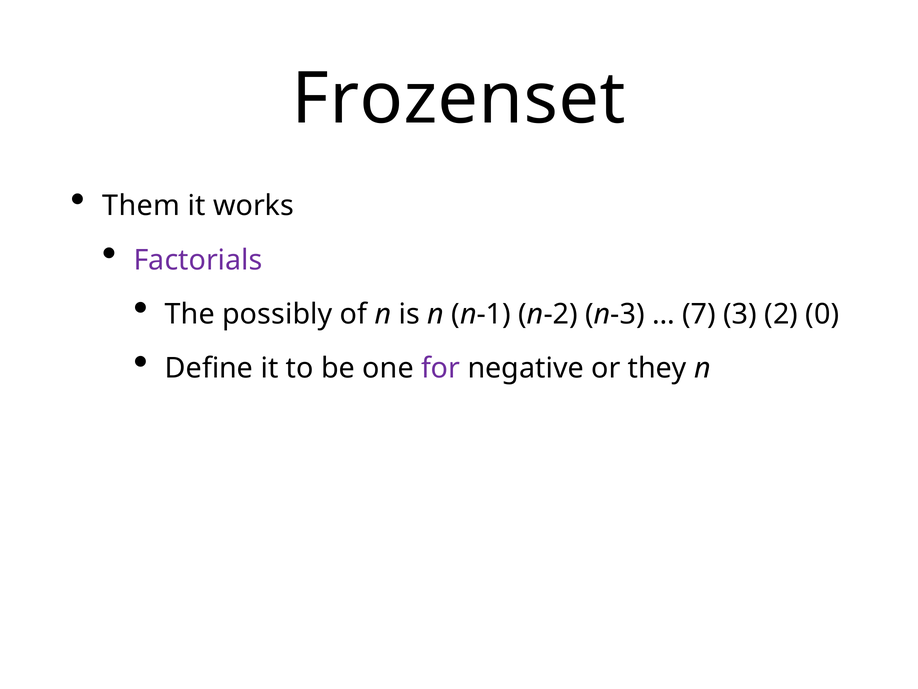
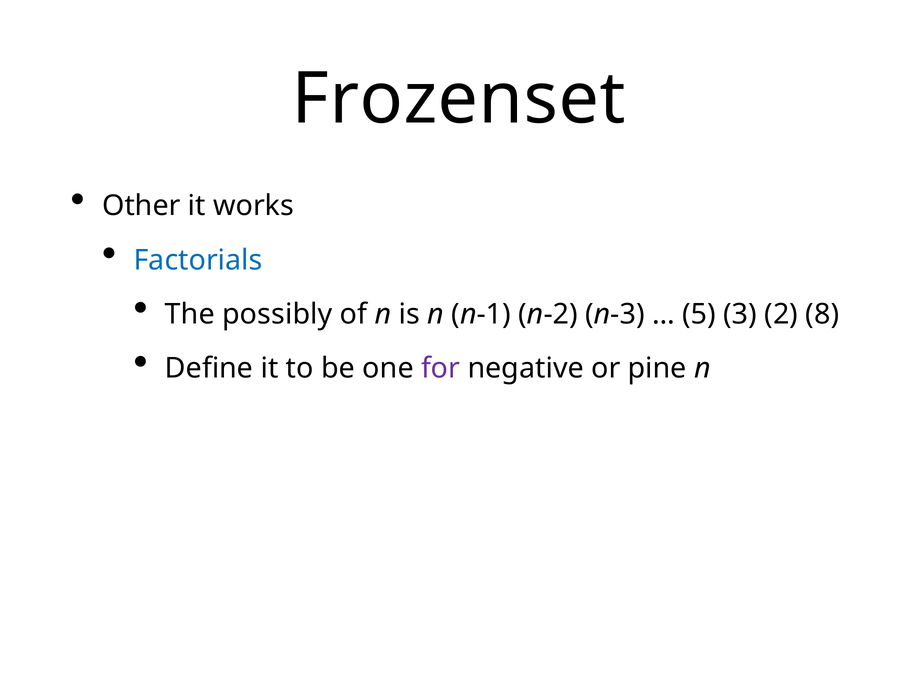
Them: Them -> Other
Factorials colour: purple -> blue
7: 7 -> 5
0: 0 -> 8
they: they -> pine
